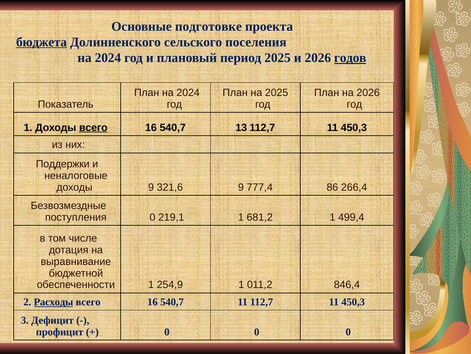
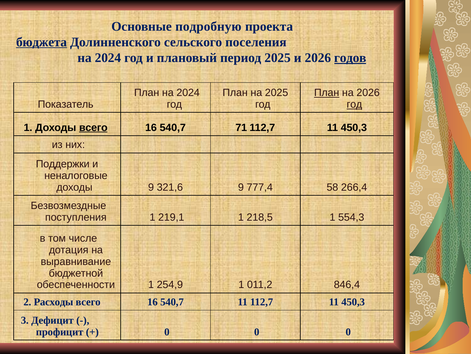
подготовке: подготовке -> подробную
План at (327, 93) underline: none -> present
год at (354, 104) underline: none -> present
13: 13 -> 71
86: 86 -> 58
поступления 0: 0 -> 1
681,2: 681,2 -> 218,5
499,4: 499,4 -> 554,3
Расходы underline: present -> none
